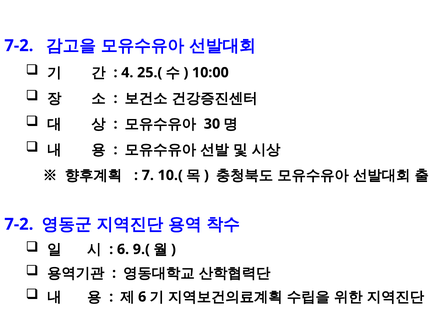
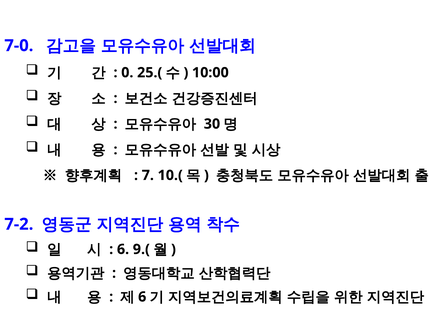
7-2 at (19, 46): 7-2 -> 7-0
4: 4 -> 0
